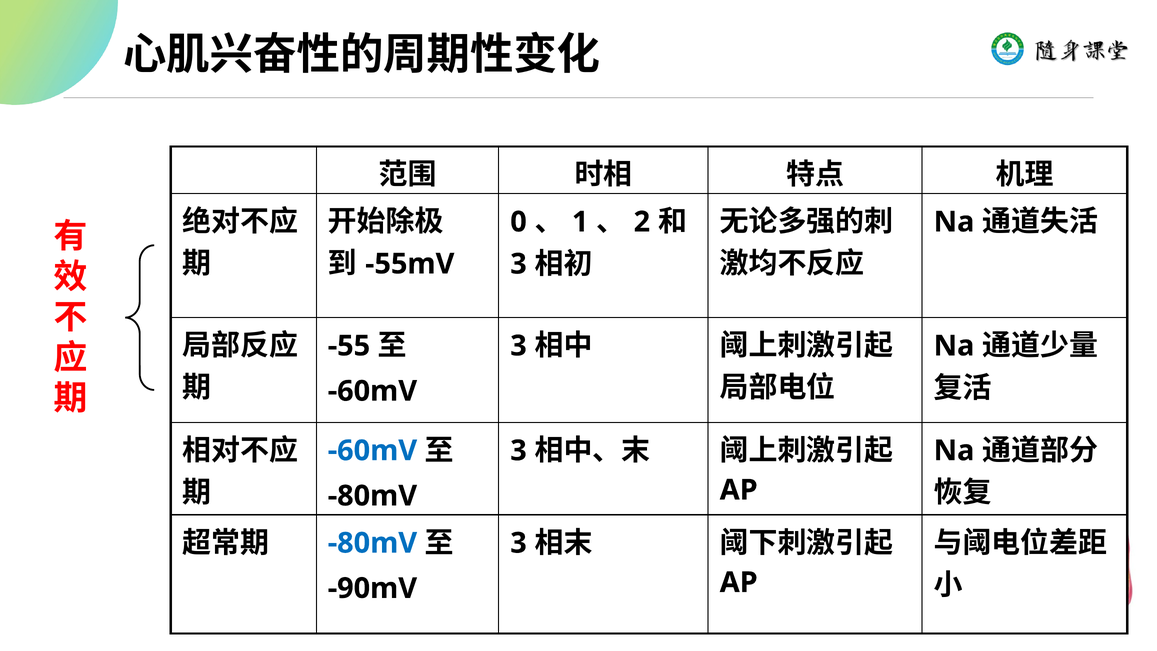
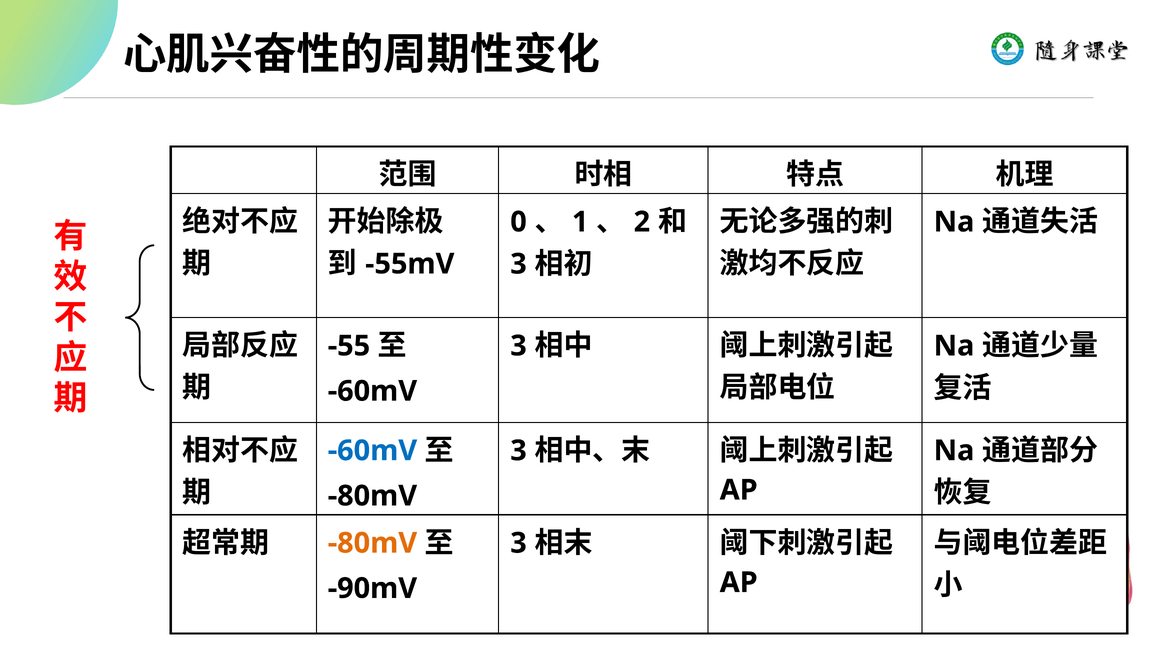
-80mV at (372, 543) colour: blue -> orange
